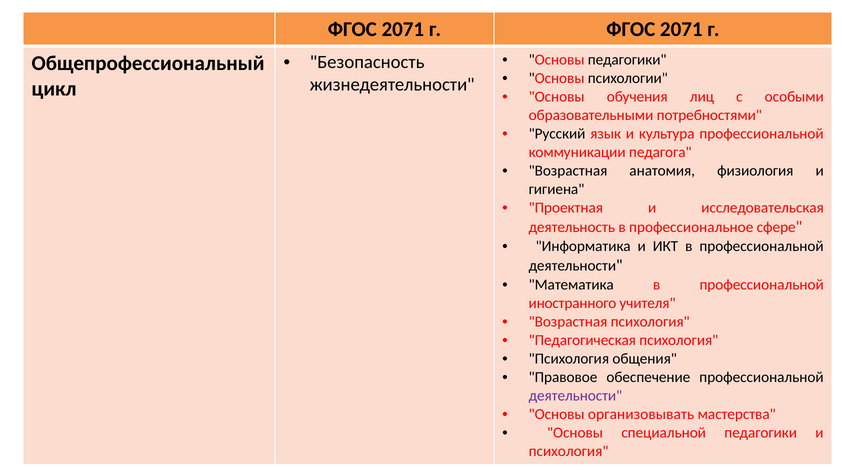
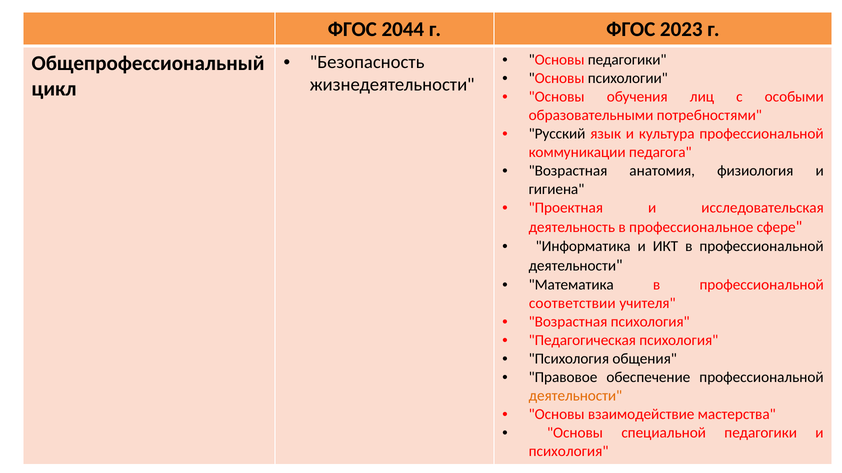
2071 at (403, 29): 2071 -> 2044
г ФГОС 2071: 2071 -> 2023
иностранного: иностранного -> соответствии
деятельности at (575, 396) colour: purple -> orange
организовывать: организовывать -> взаимодействие
